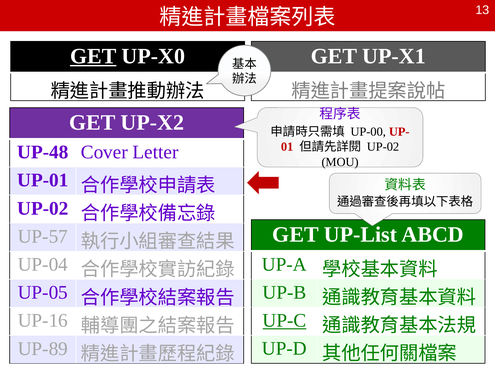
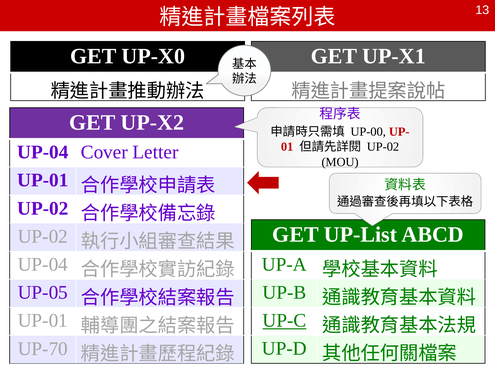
GET at (93, 56) underline: present -> none
UP-48 at (43, 152): UP-48 -> UP-04
UP-57 at (43, 237): UP-57 -> UP-02
UP-16 at (43, 321): UP-16 -> UP-01
UP-89: UP-89 -> UP-70
